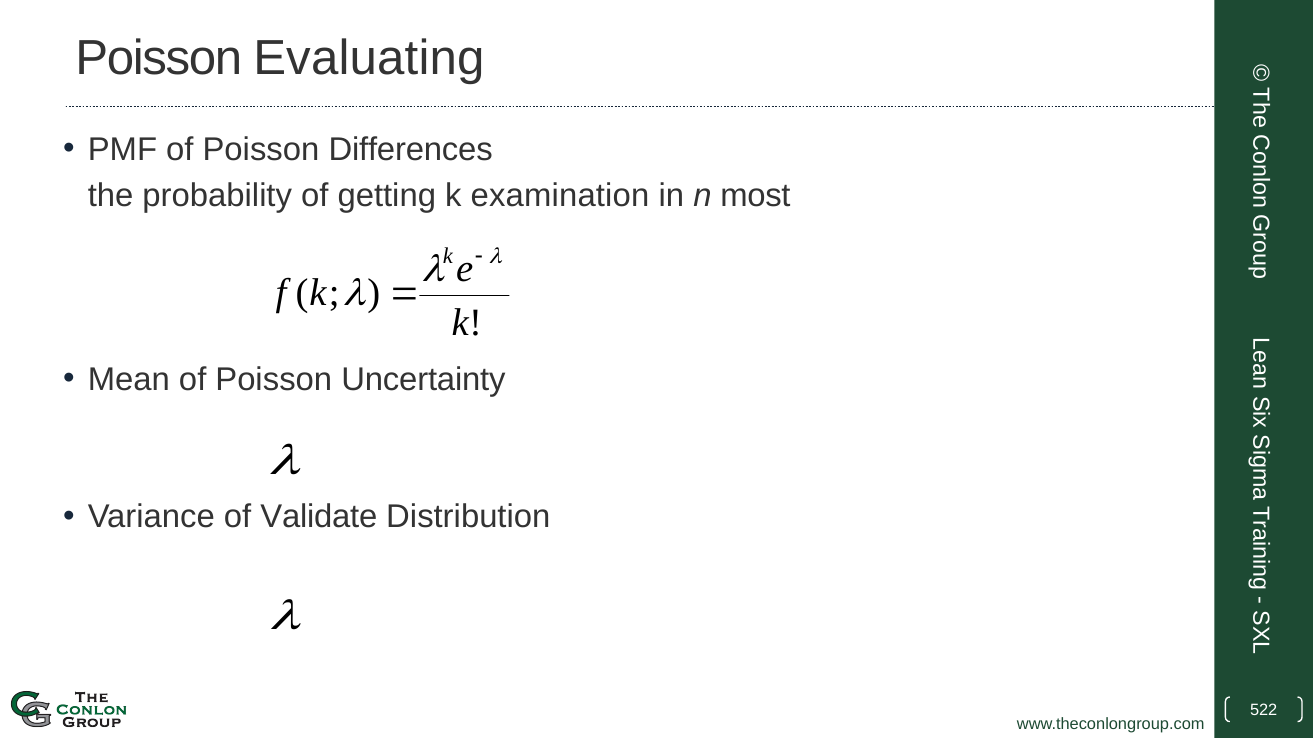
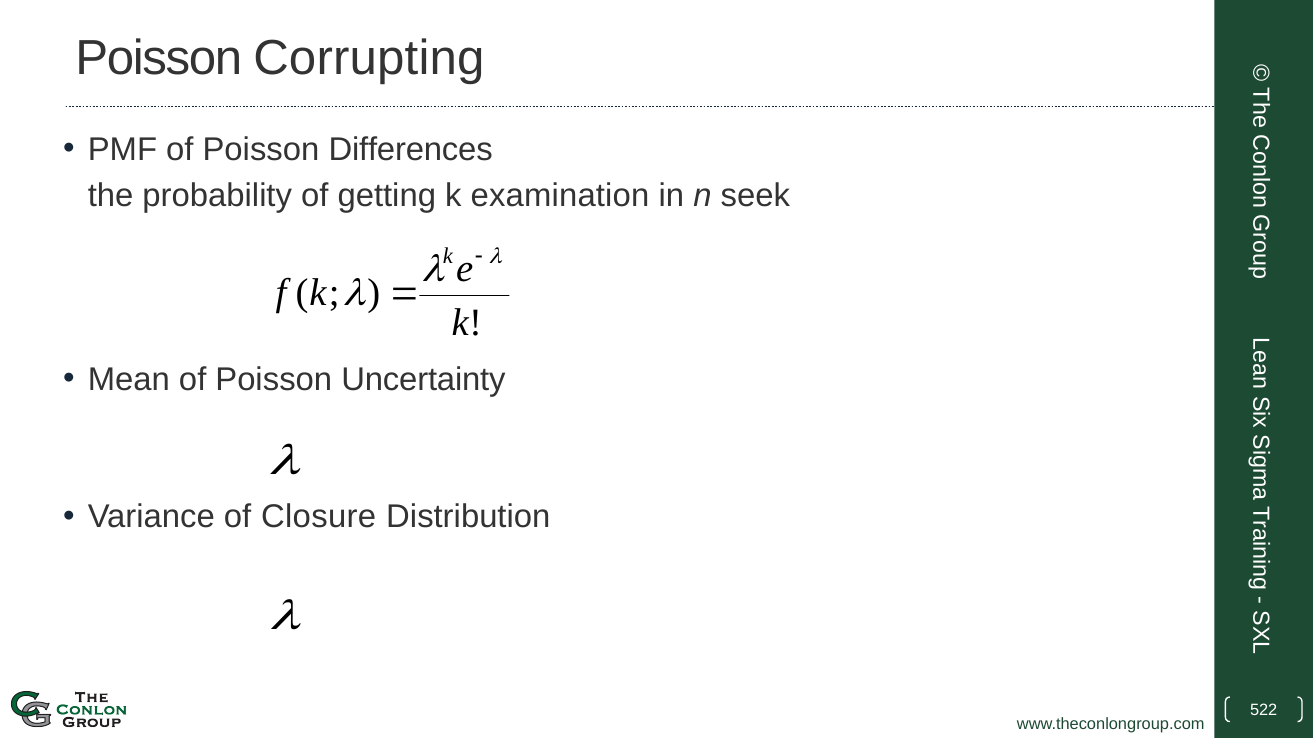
Evaluating: Evaluating -> Corrupting
most: most -> seek
Validate: Validate -> Closure
